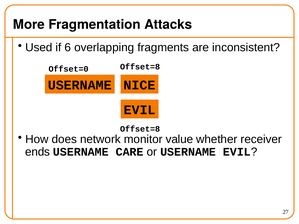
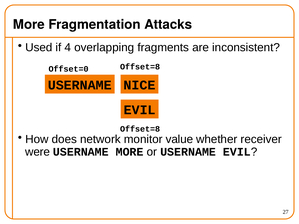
6: 6 -> 4
ends: ends -> were
USERNAME CARE: CARE -> MORE
